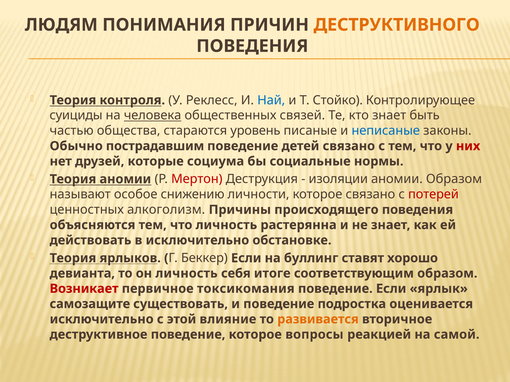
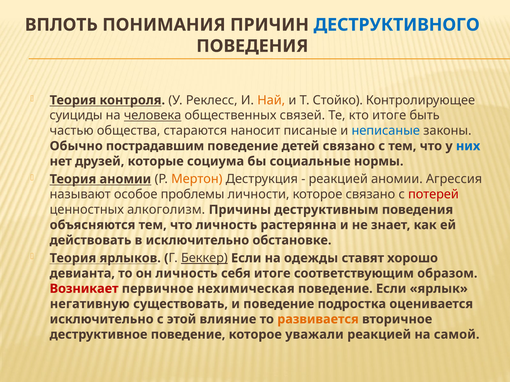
ЛЮДЯМ: ЛЮДЯМ -> ВПЛОТЬ
ДЕСТРУКТИВНОГО colour: orange -> blue
Най colour: blue -> orange
кто знает: знает -> итоге
уровень: уровень -> наносит
них colour: red -> blue
Мертон colour: red -> orange
изоляции at (338, 179): изоляции -> реакцией
аномии Образом: Образом -> Агрессия
снижению: снижению -> проблемы
происходящего: происходящего -> деструктивным
Беккер underline: none -> present
буллинг: буллинг -> одежды
токсикомания: токсикомания -> нехимическая
самозащите: самозащите -> негативную
вопросы: вопросы -> уважали
